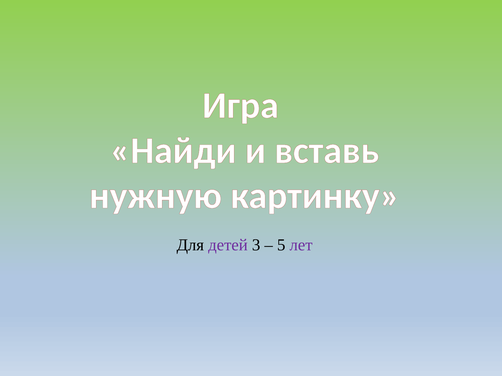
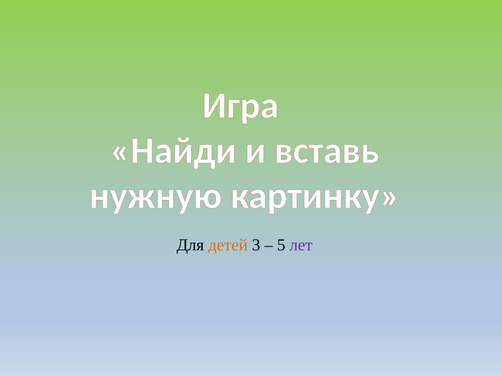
детей colour: purple -> orange
